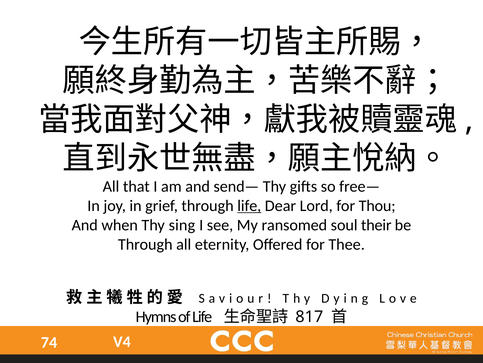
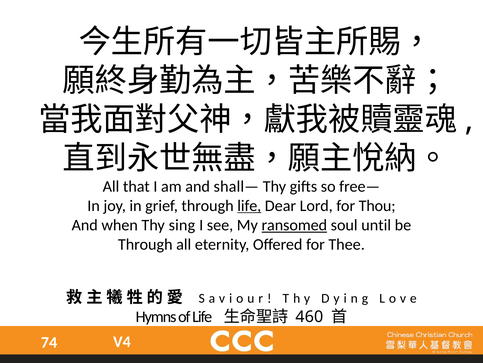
send—: send— -> shall—
ransomed underline: none -> present
their: their -> until
817: 817 -> 460
